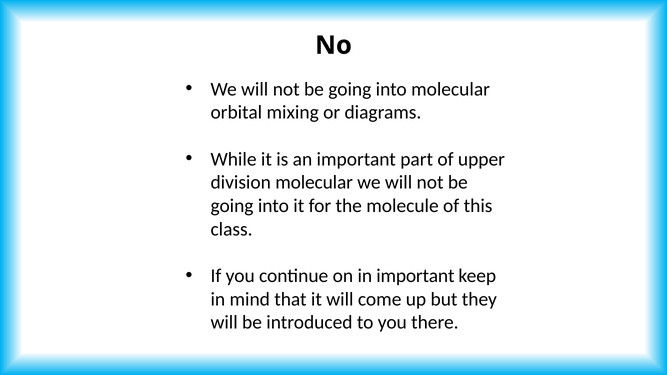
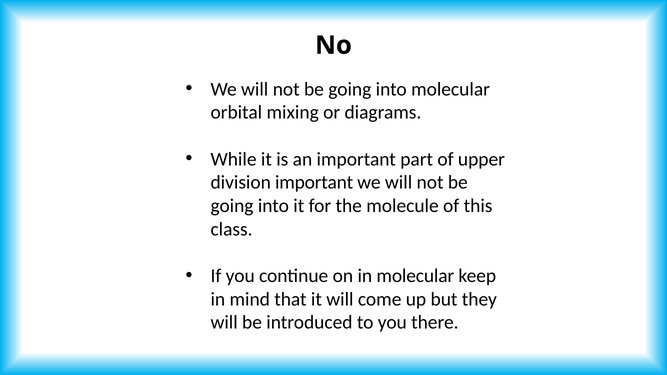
division molecular: molecular -> important
in important: important -> molecular
